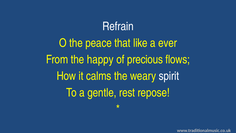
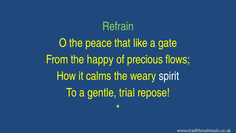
Refrain colour: white -> light green
ever: ever -> gate
rest: rest -> trial
